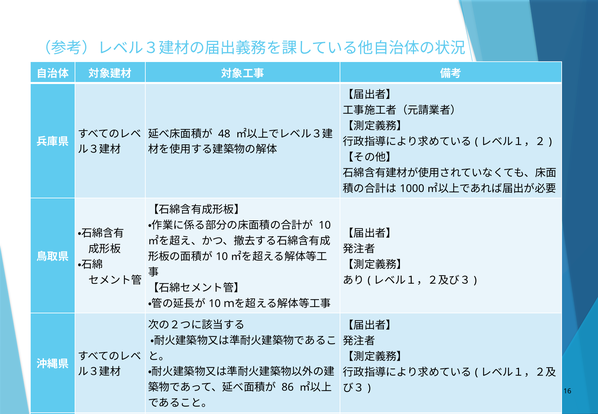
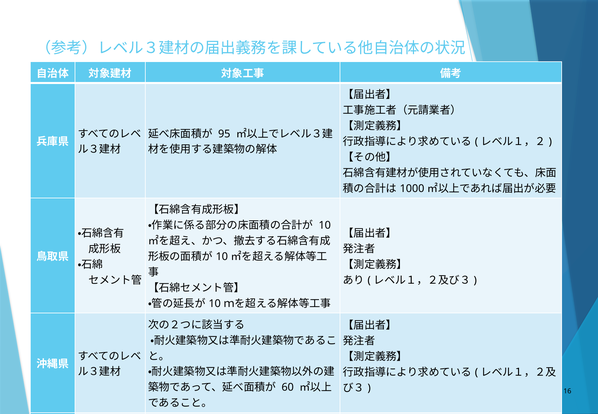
48: 48 -> 95
86: 86 -> 60
